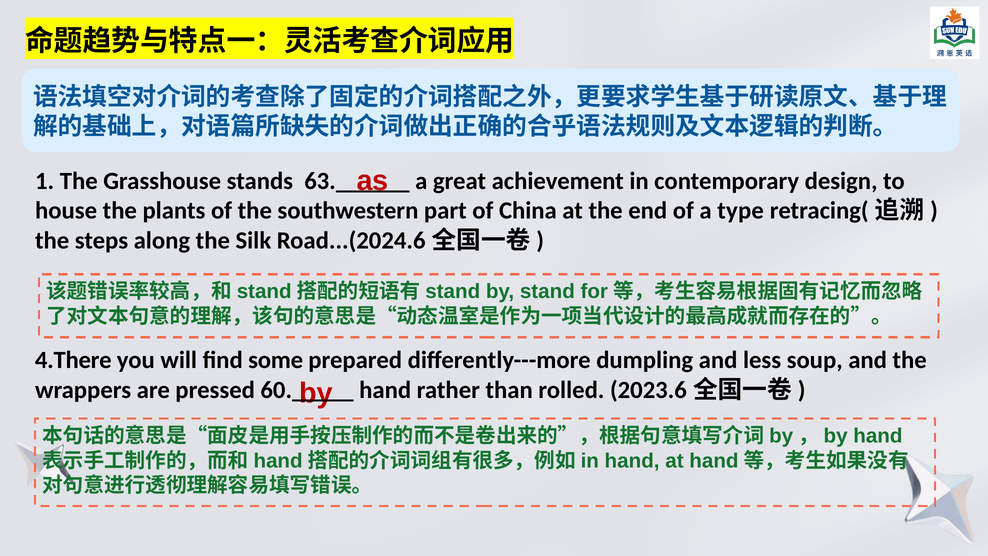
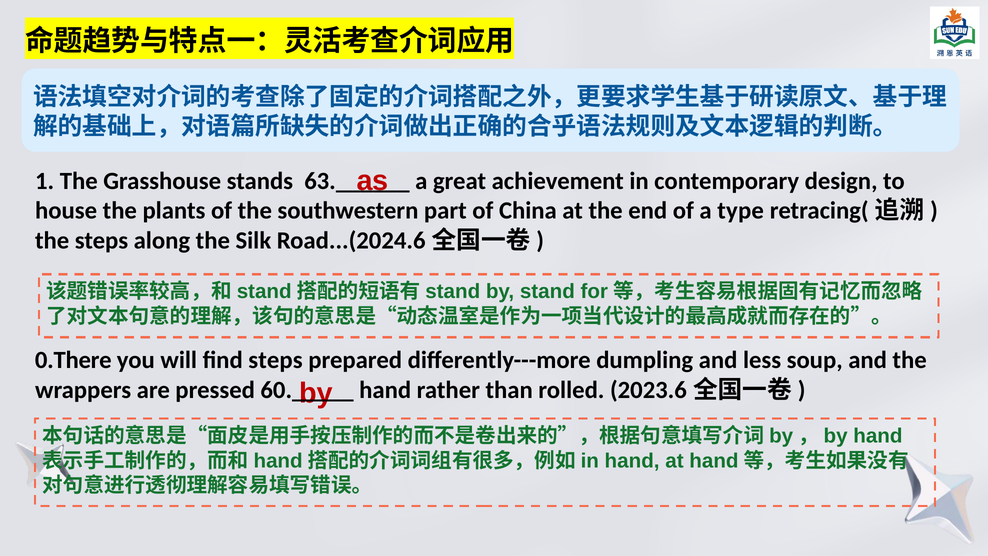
4.There: 4.There -> 0.There
find some: some -> steps
